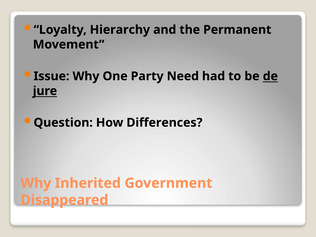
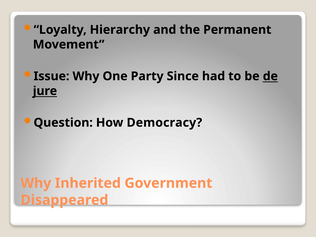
Need: Need -> Since
Differences: Differences -> Democracy
